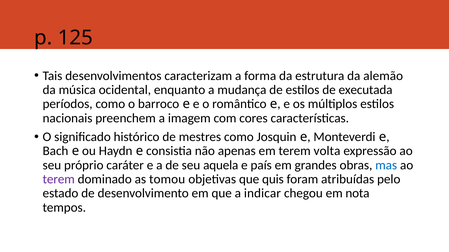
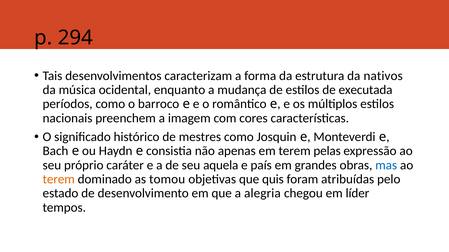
125: 125 -> 294
alemão: alemão -> nativos
volta: volta -> pelas
terem at (59, 180) colour: purple -> orange
indicar: indicar -> alegria
nota: nota -> líder
